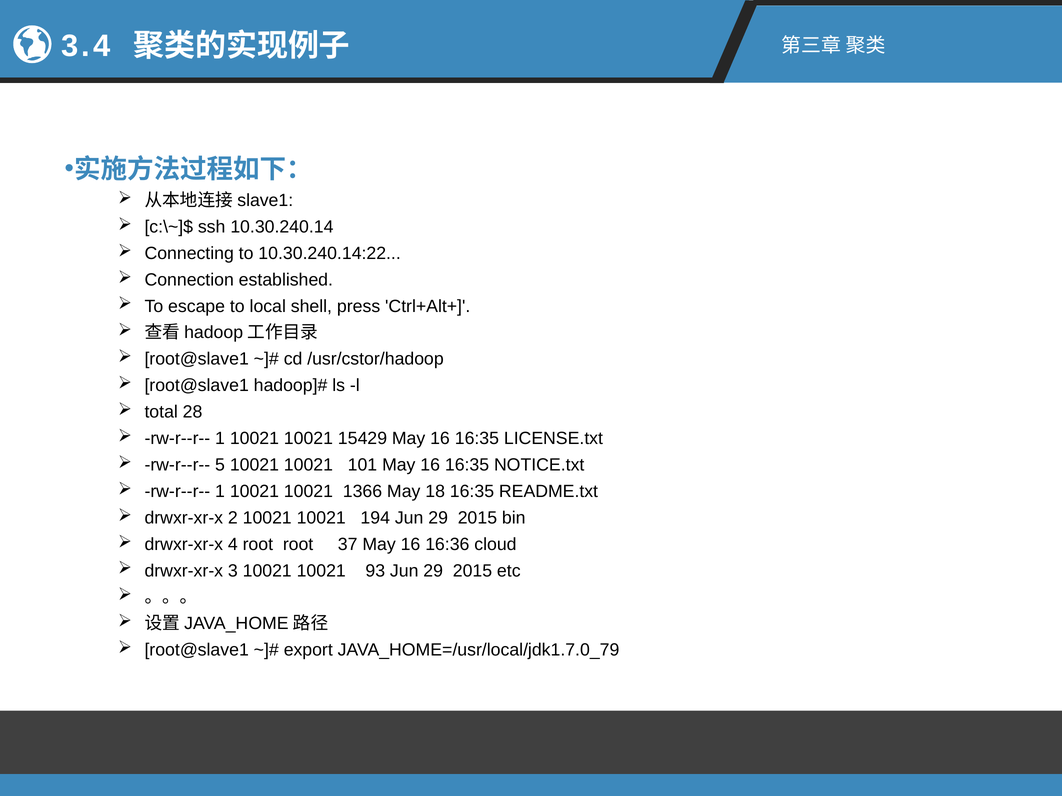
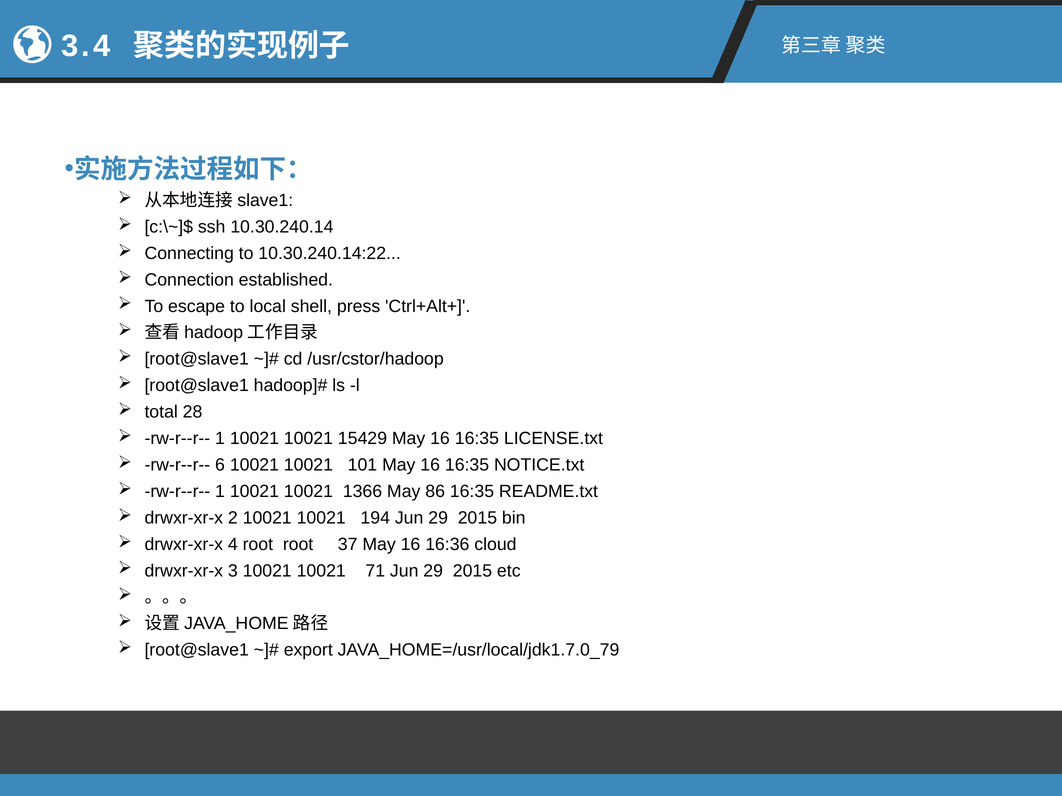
5: 5 -> 6
18: 18 -> 86
93: 93 -> 71
